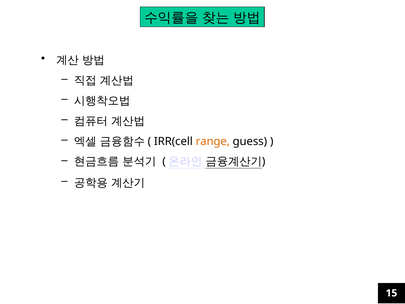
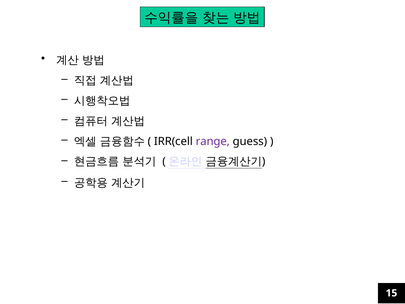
range colour: orange -> purple
